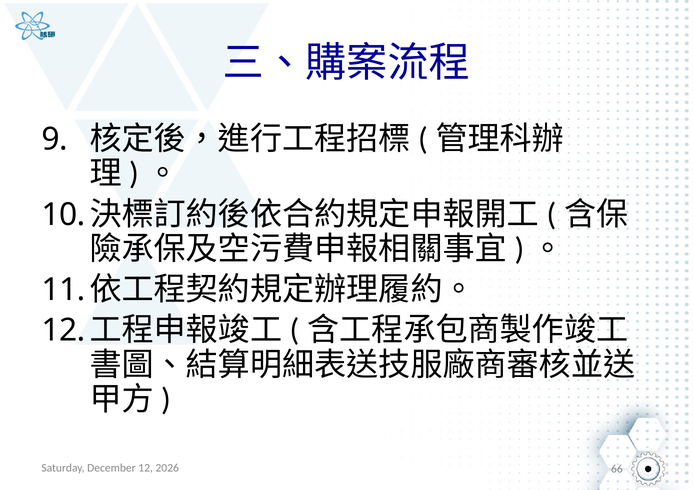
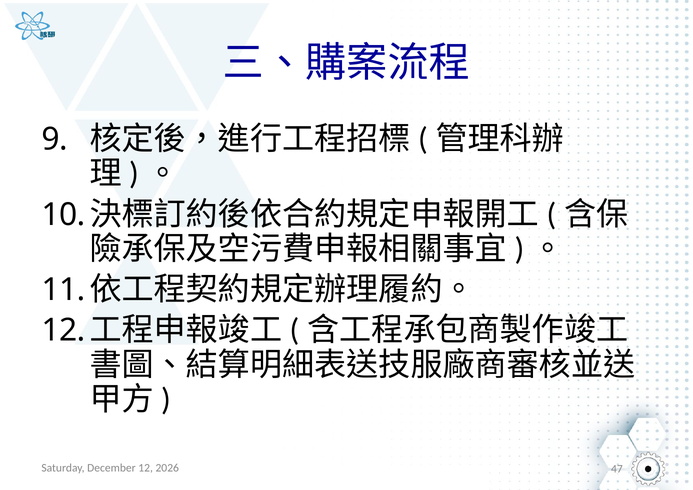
66: 66 -> 47
